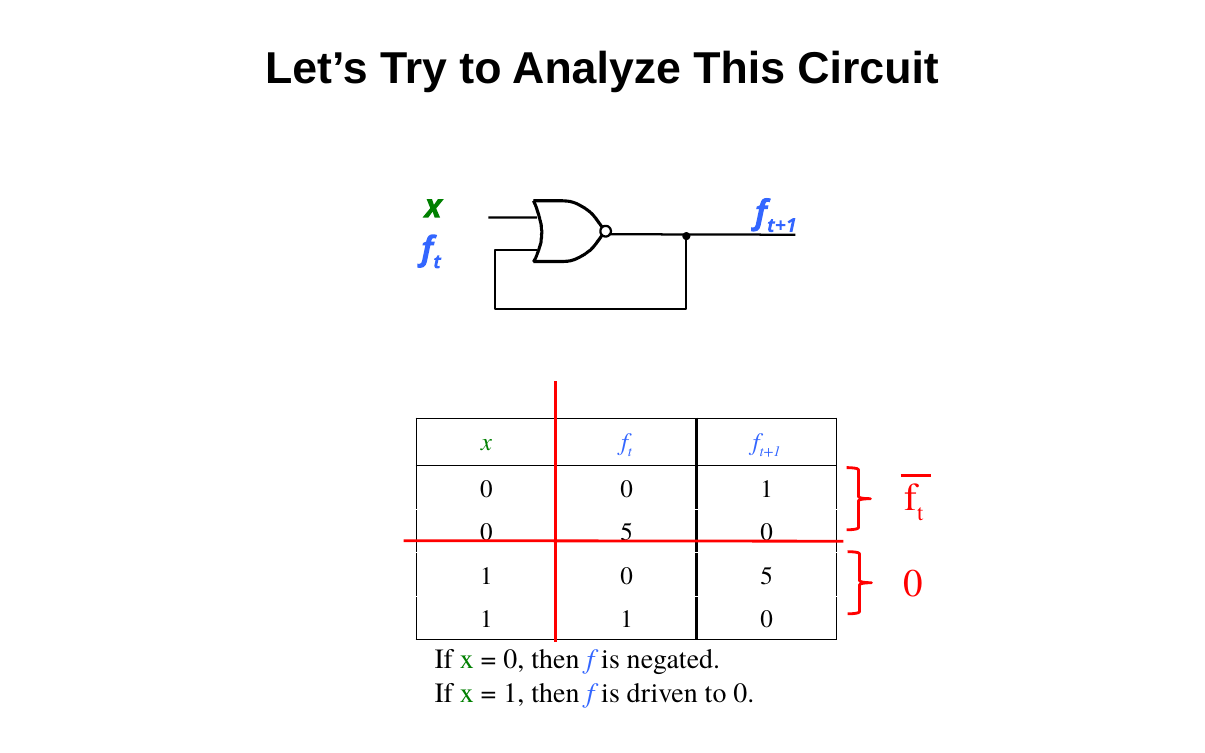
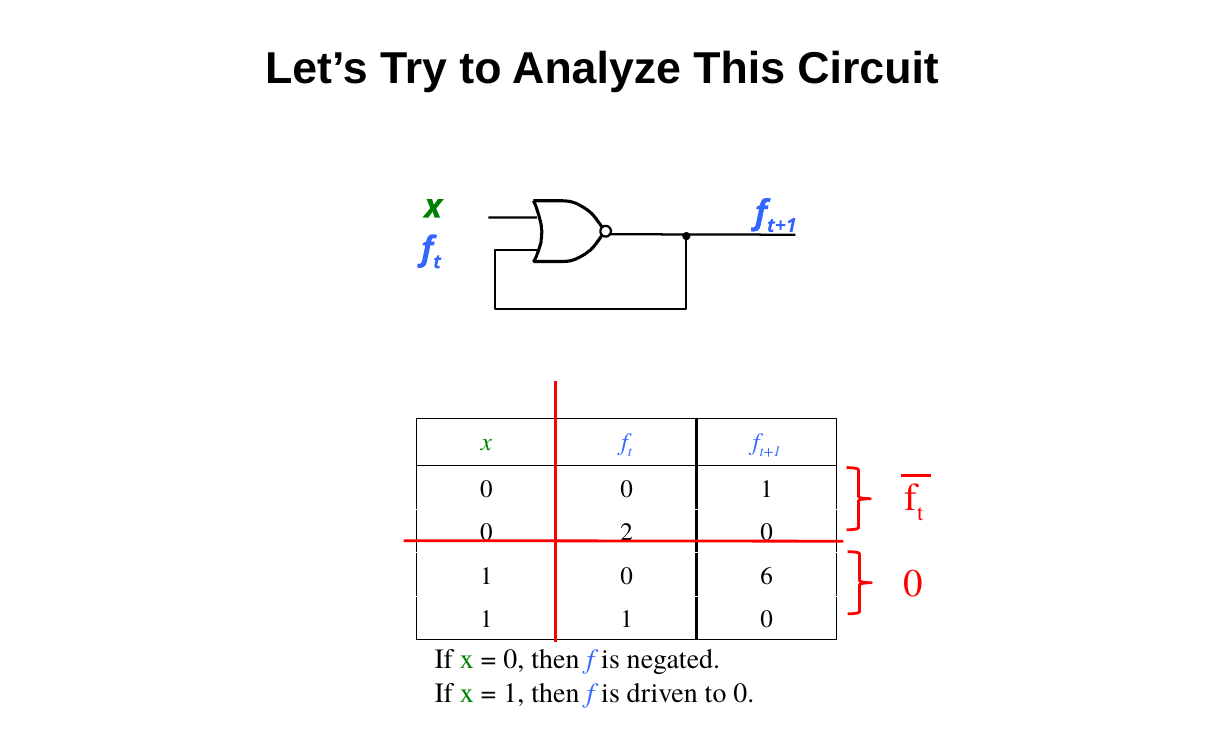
5 at (627, 532): 5 -> 2
5 at (767, 576): 5 -> 6
